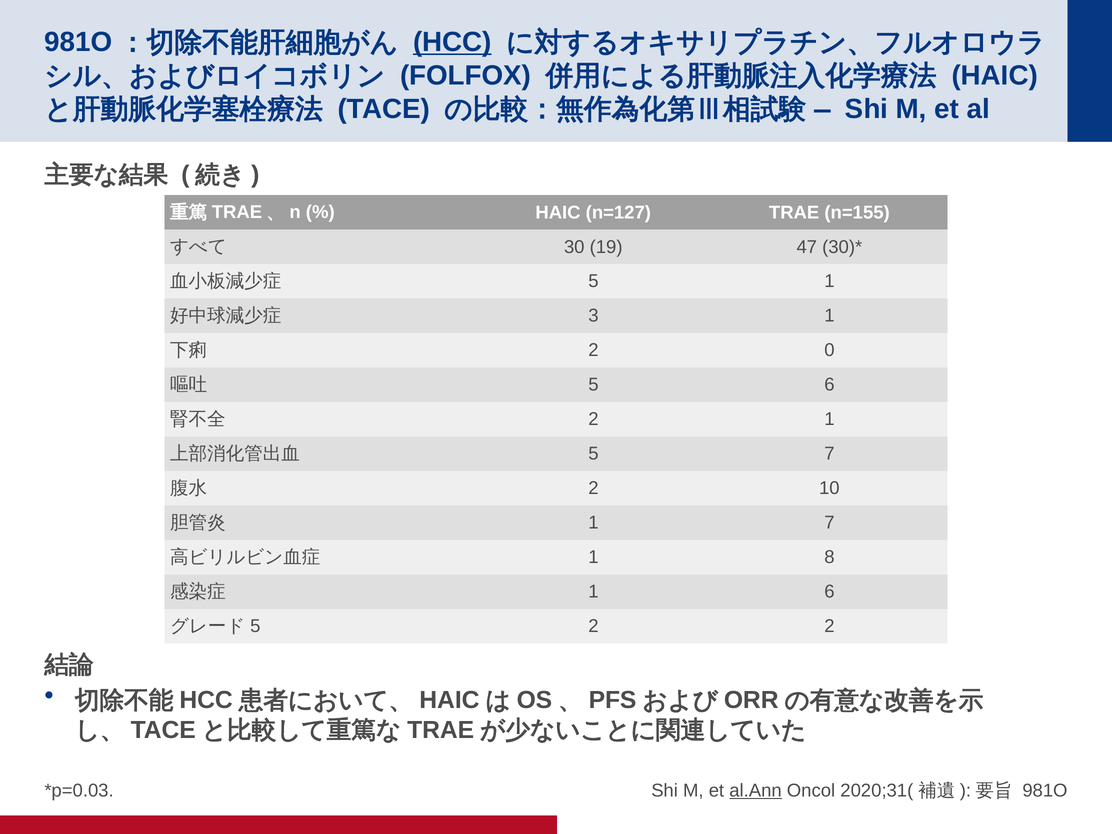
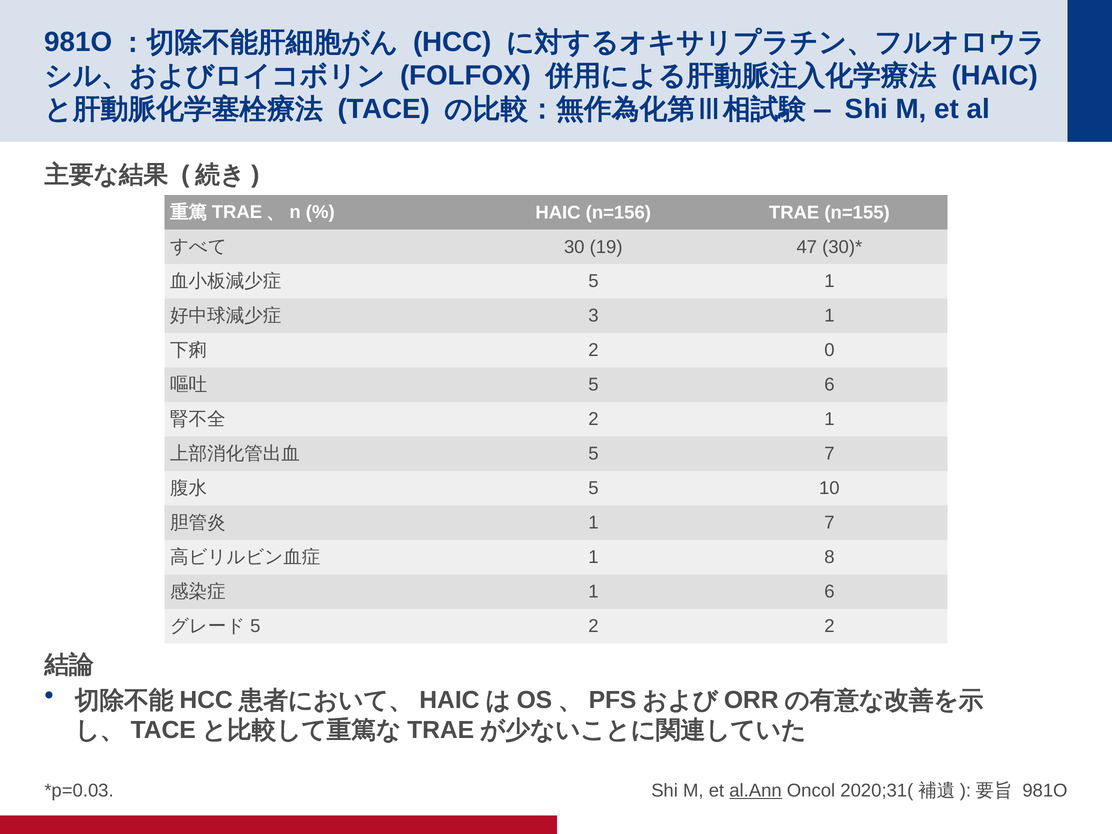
HCC underline: present -> none
n=127: n=127 -> n=156
2 at (593, 488): 2 -> 5
